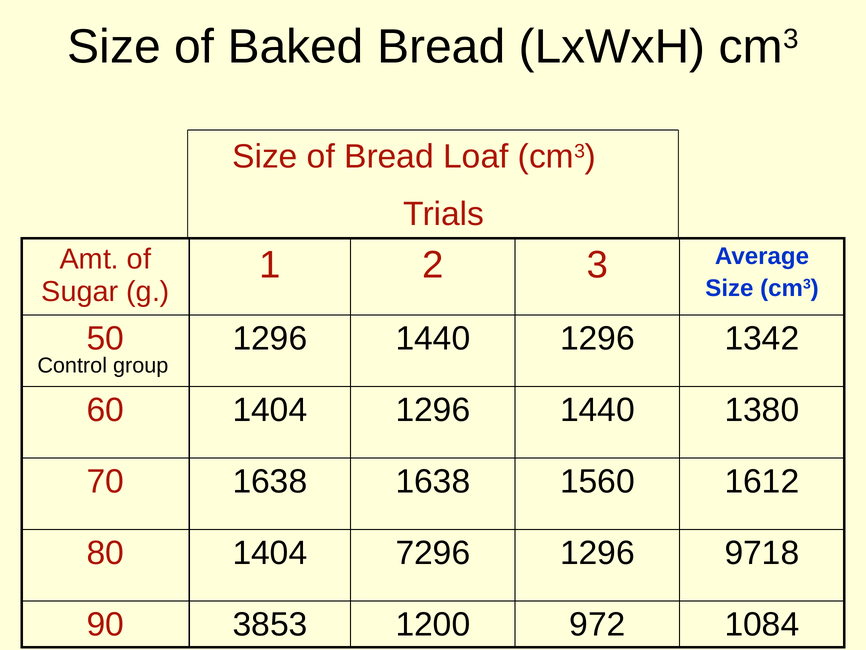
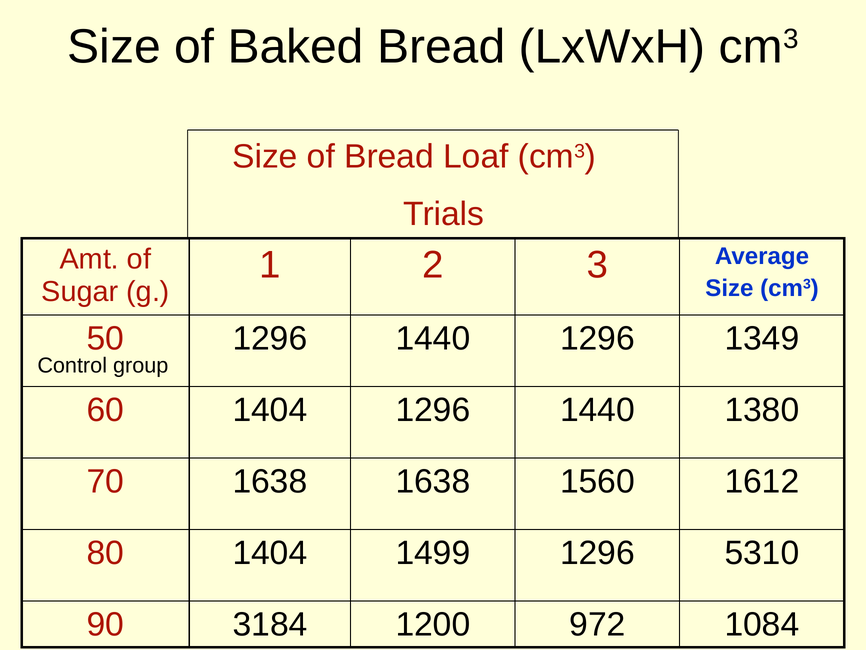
1342: 1342 -> 1349
7296: 7296 -> 1499
9718: 9718 -> 5310
3853: 3853 -> 3184
